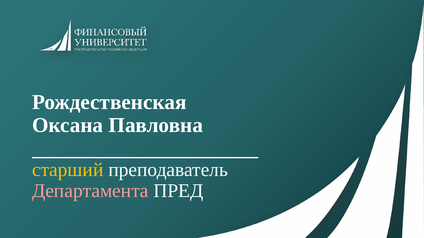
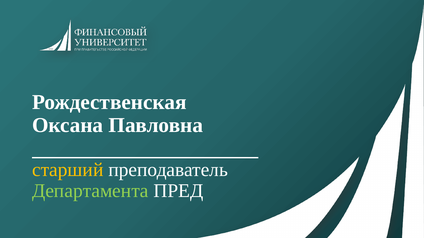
Департамента colour: pink -> light green
